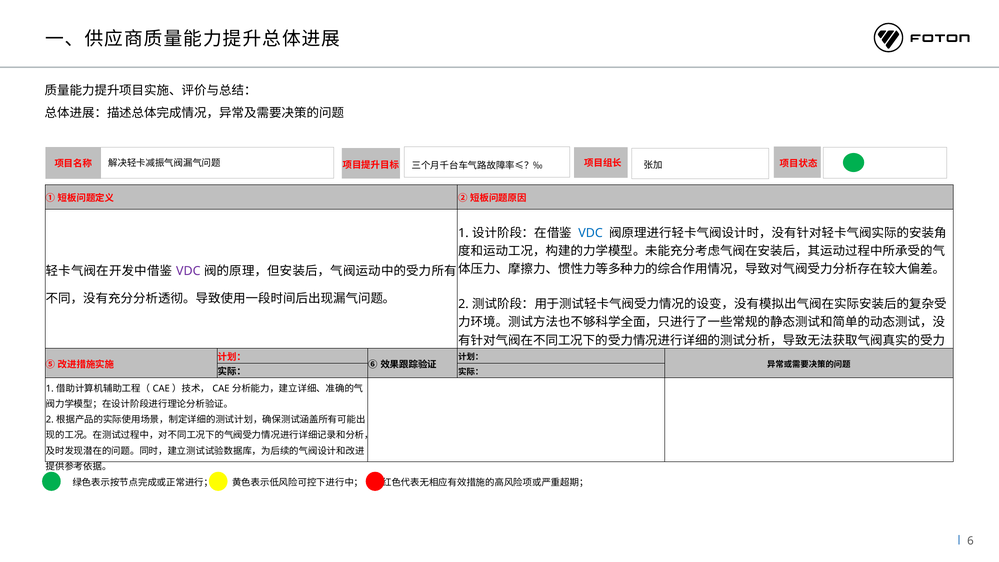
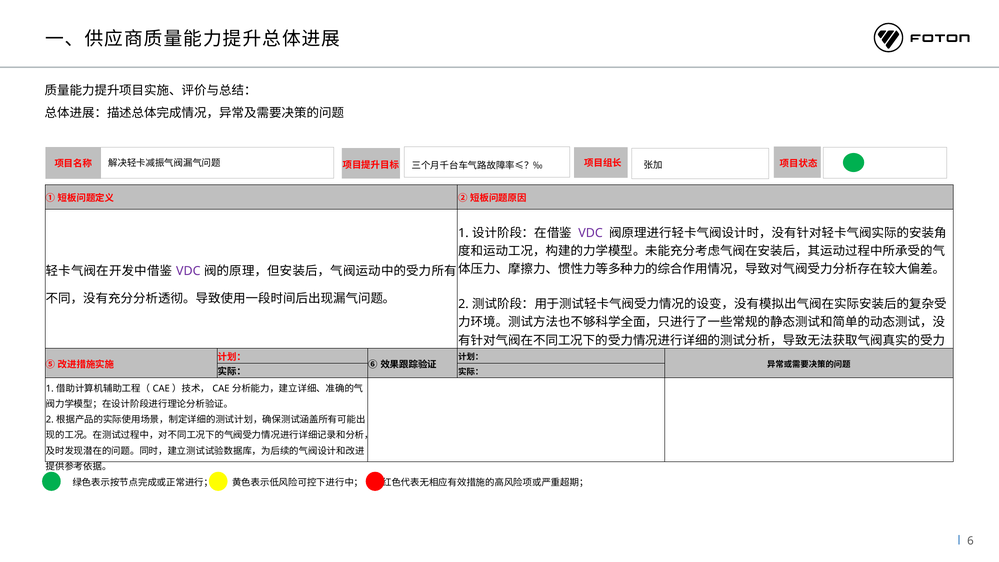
VDC at (591, 233) colour: blue -> purple
